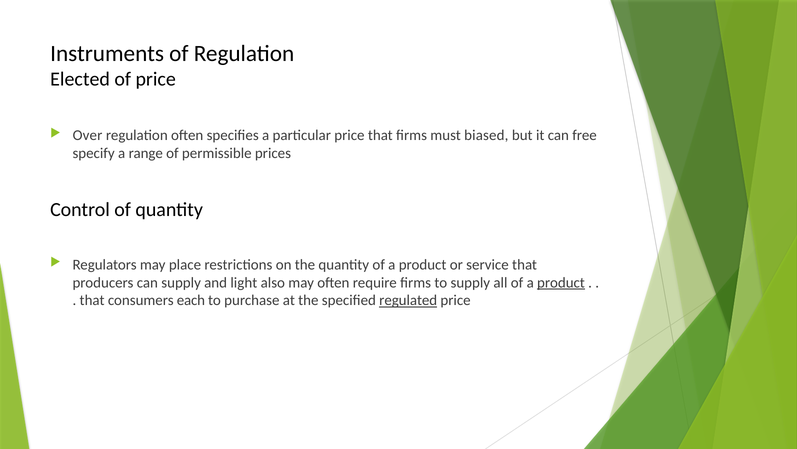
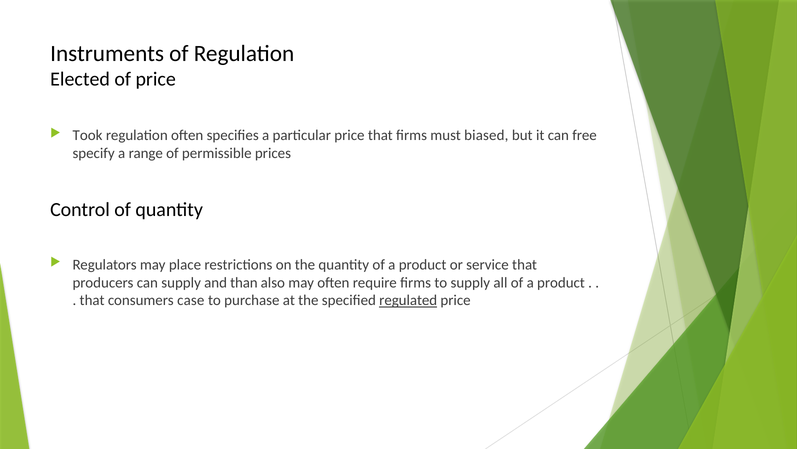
Over: Over -> Took
light: light -> than
product at (561, 282) underline: present -> none
each: each -> case
